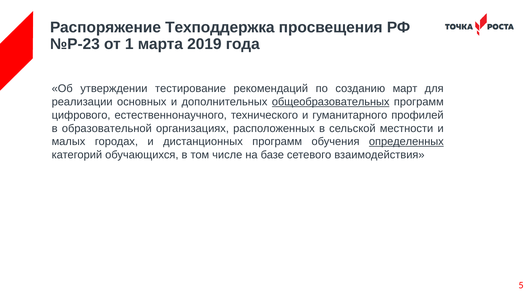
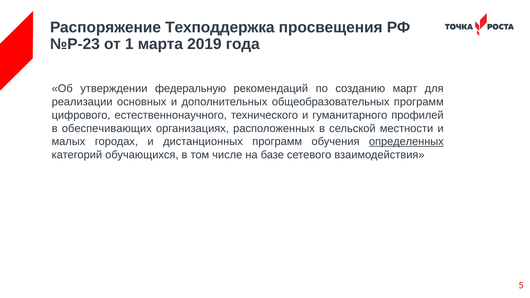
тестирование: тестирование -> федеральную
общеобразовательных underline: present -> none
образовательной: образовательной -> обеспечивающих
